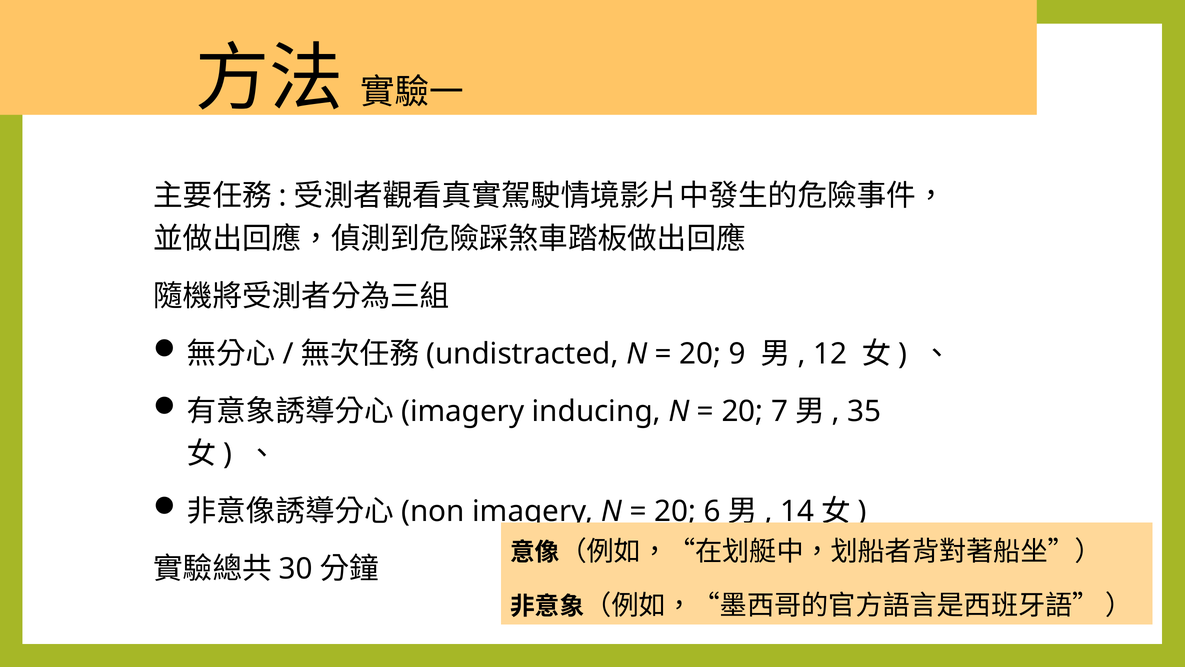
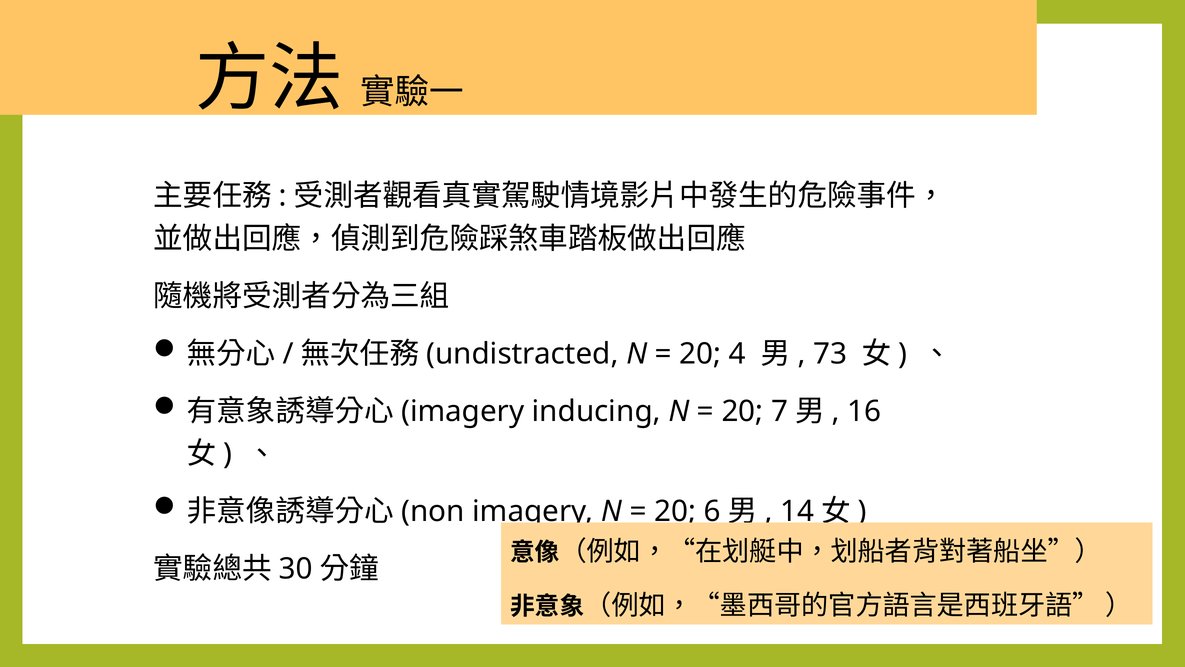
9: 9 -> 4
12: 12 -> 73
35: 35 -> 16
